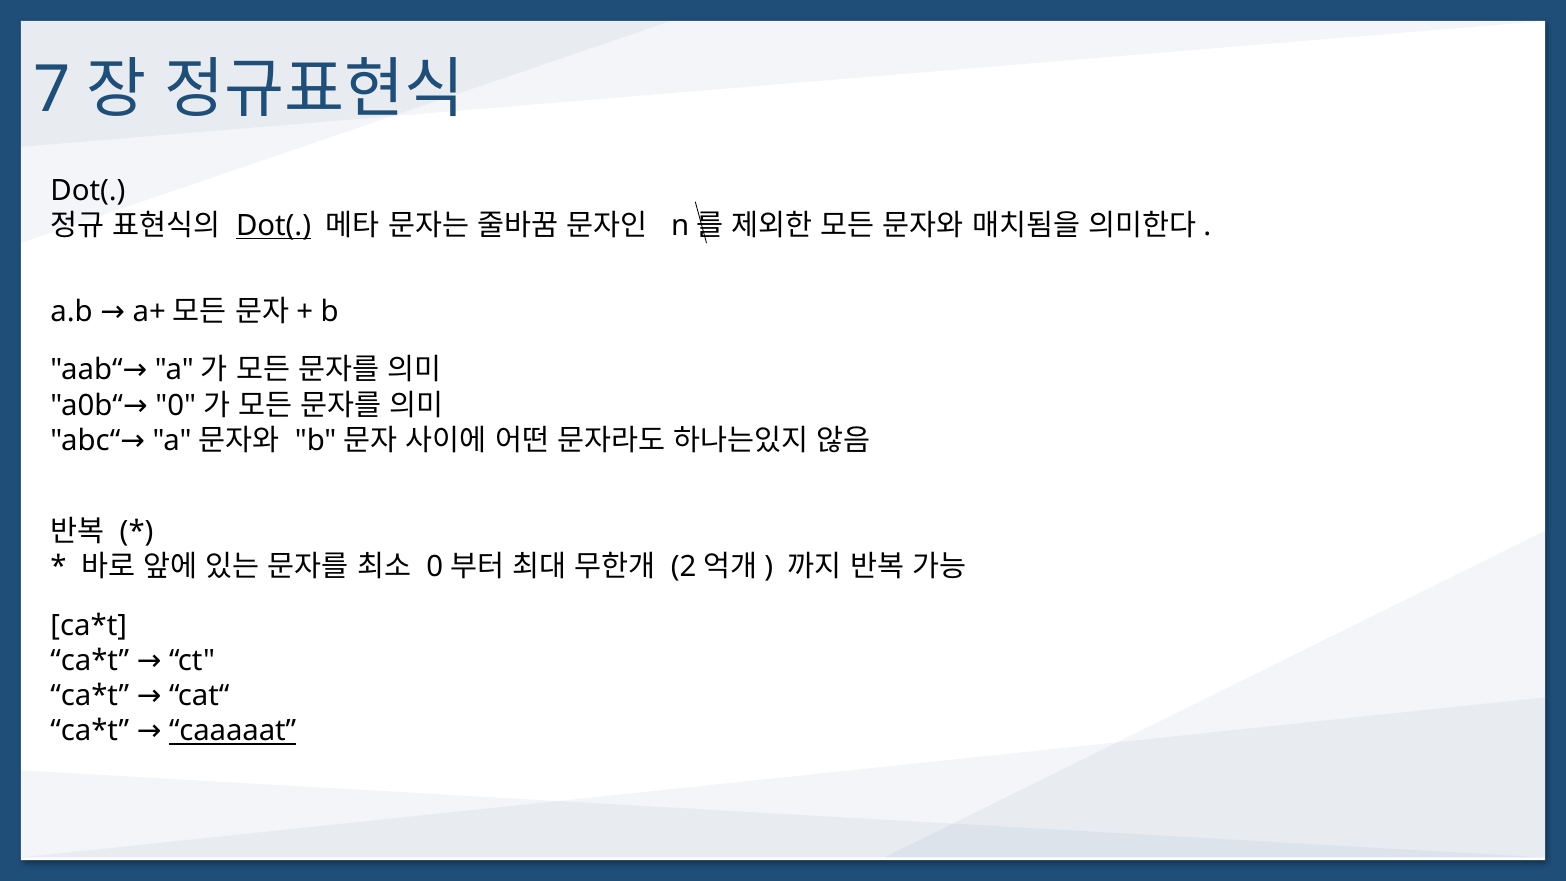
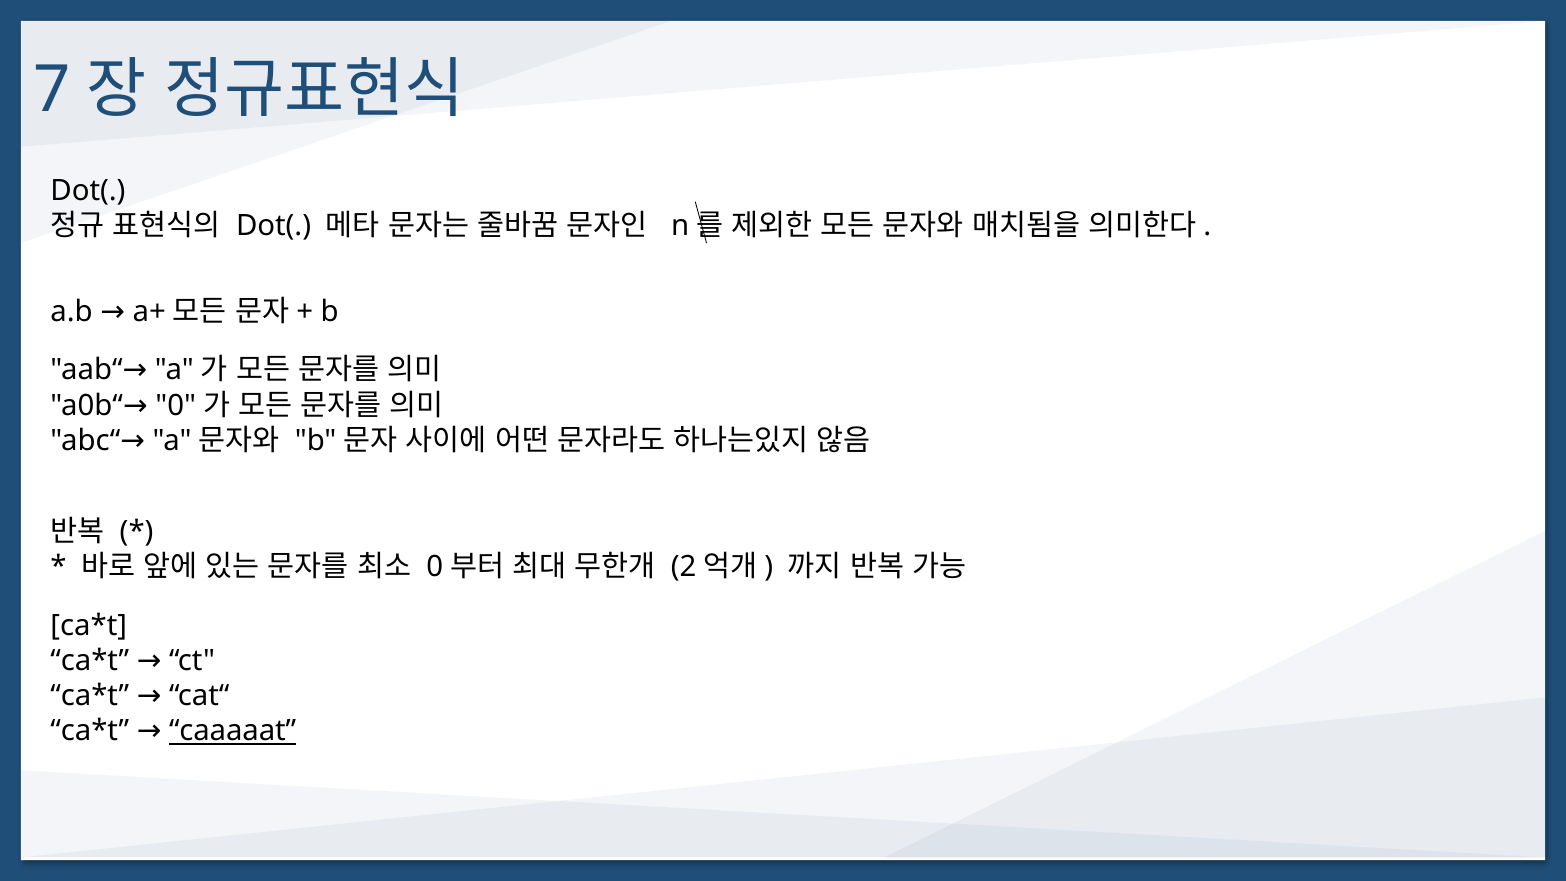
Dot( at (274, 226) underline: present -> none
